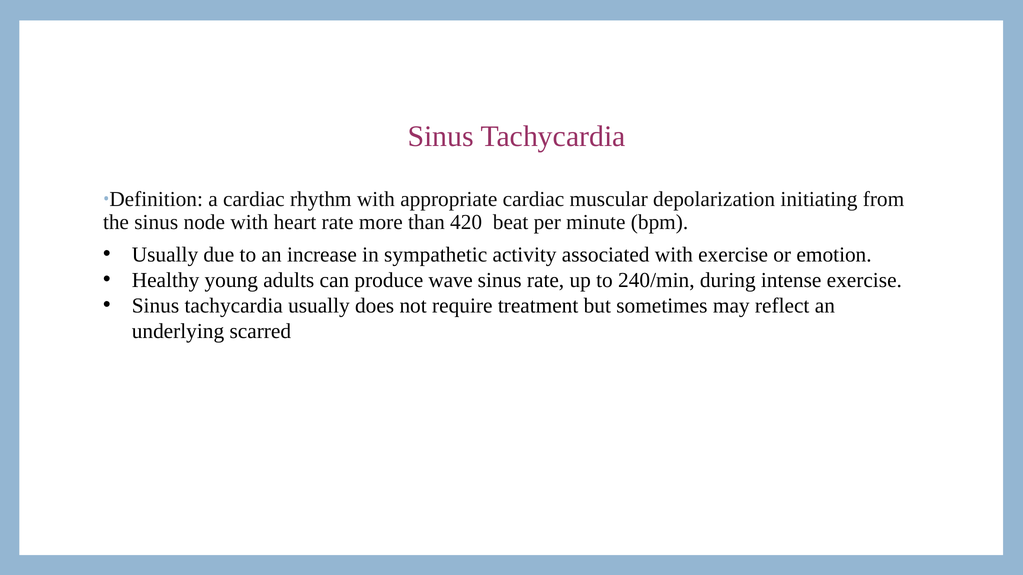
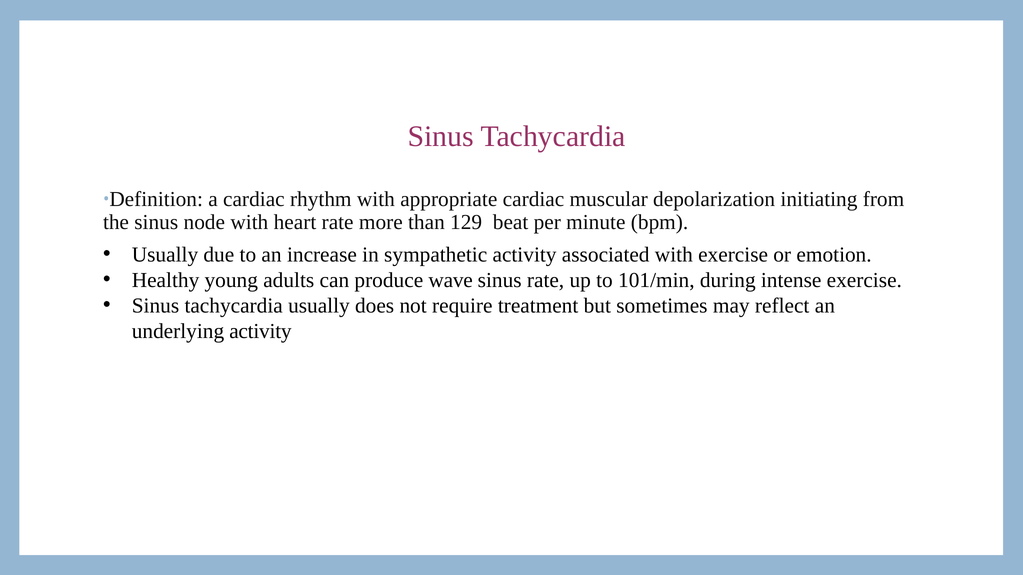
420: 420 -> 129
240/min: 240/min -> 101/min
underlying scarred: scarred -> activity
